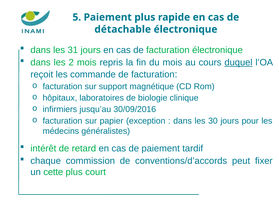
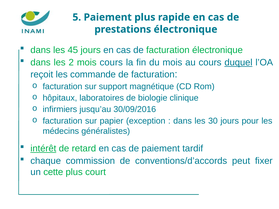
détachable: détachable -> prestations
31: 31 -> 45
mois repris: repris -> cours
intérêt underline: none -> present
